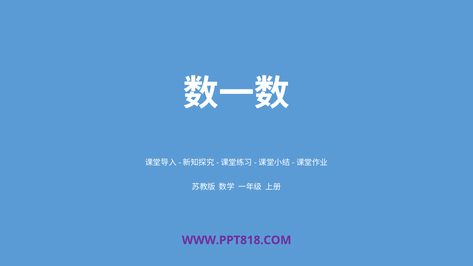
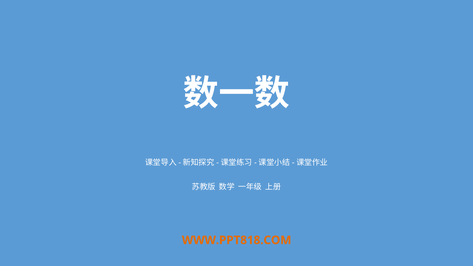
WWW.PPT818.COM colour: purple -> orange
